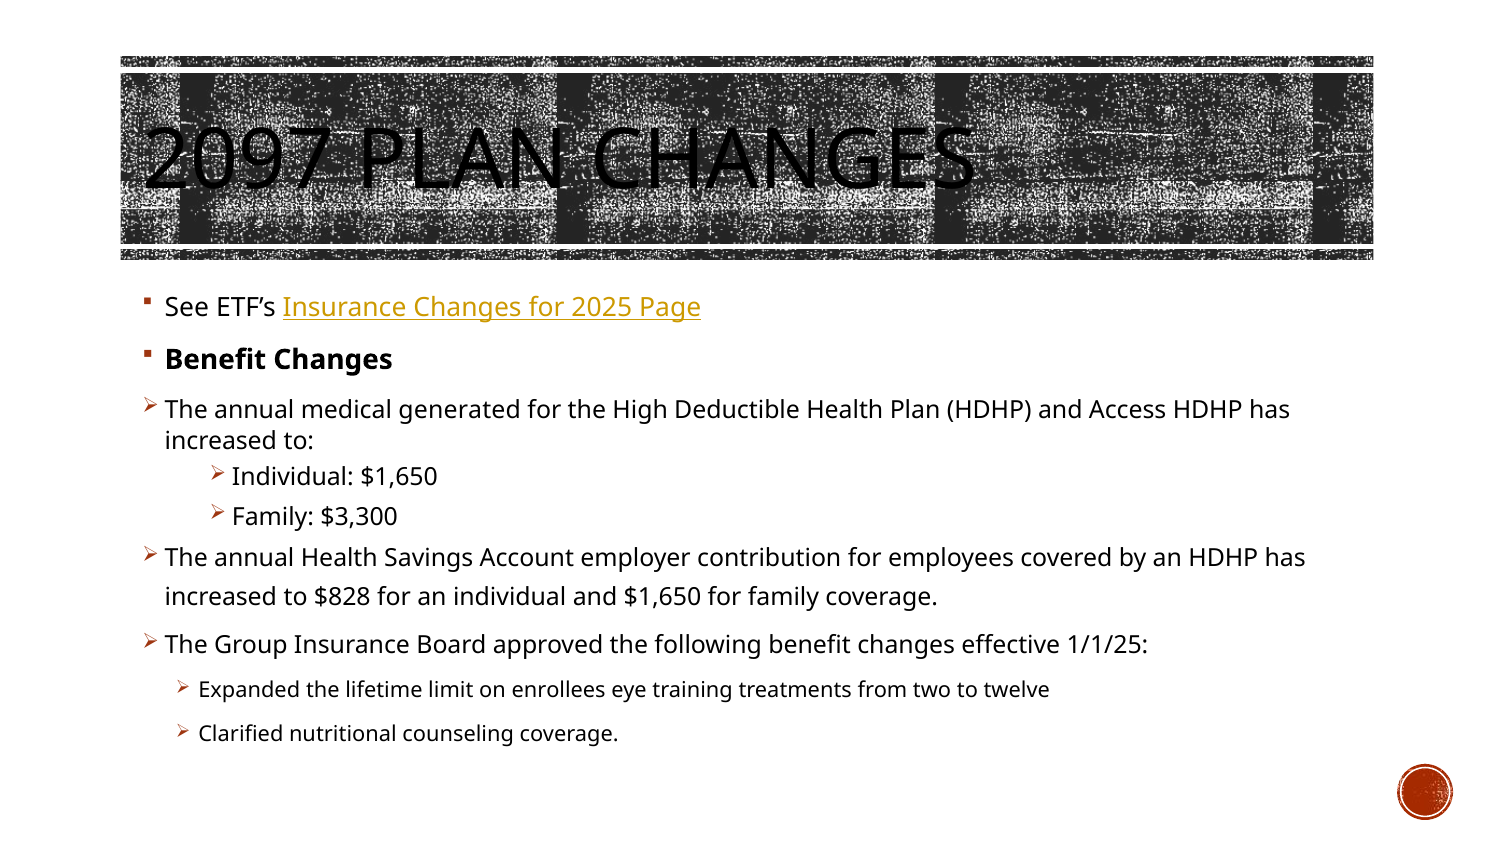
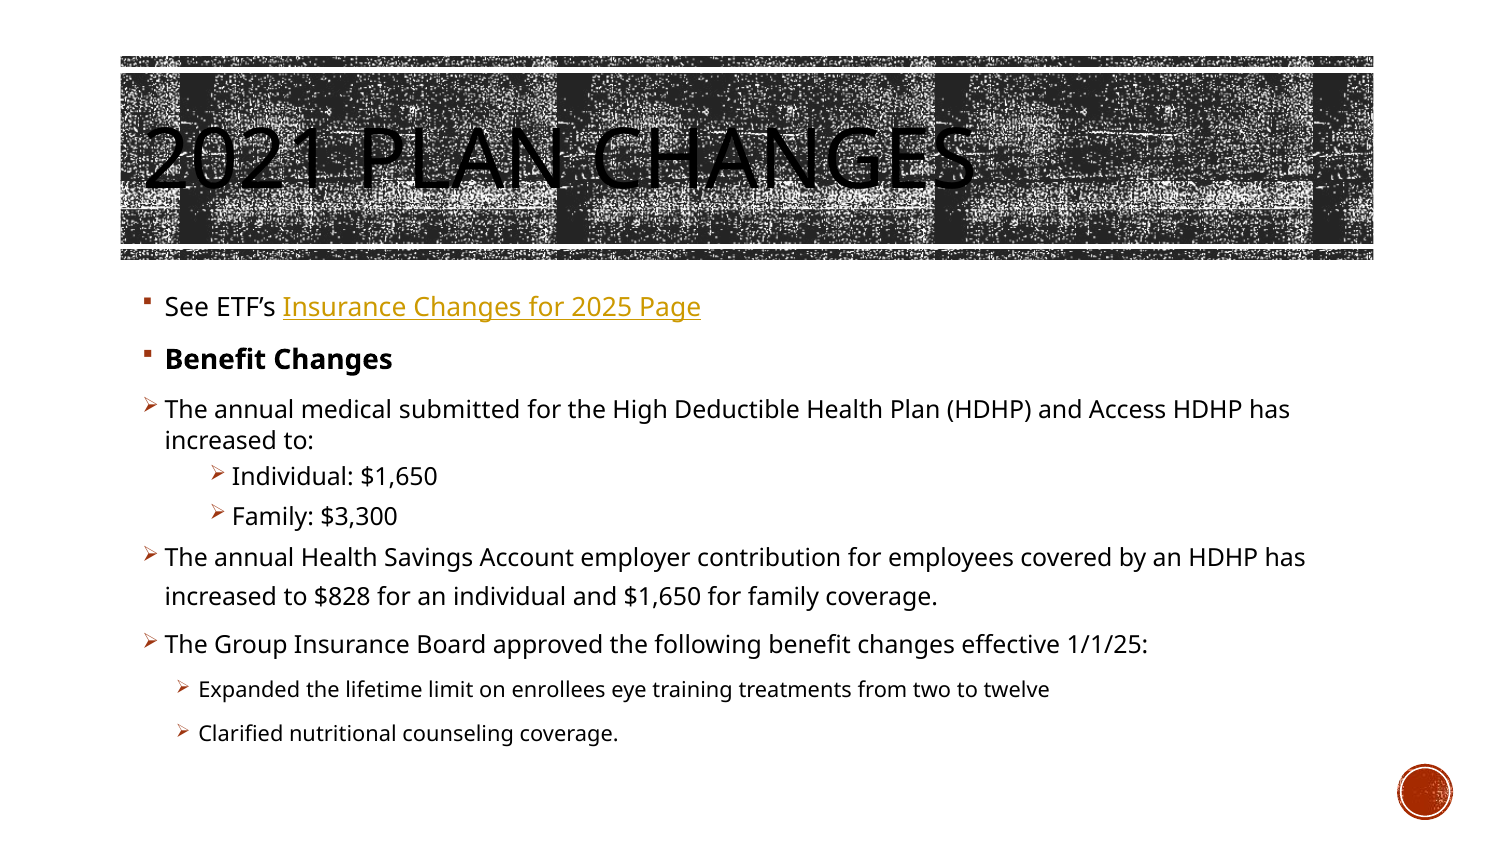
2097: 2097 -> 2021
generated: generated -> submitted
